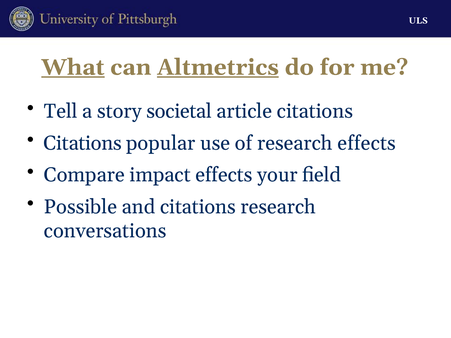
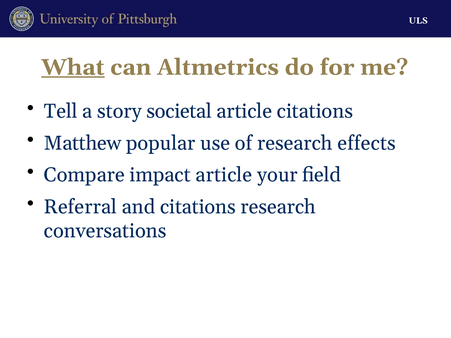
Altmetrics underline: present -> none
Citations at (83, 143): Citations -> Matthew
impact effects: effects -> article
Possible: Possible -> Referral
